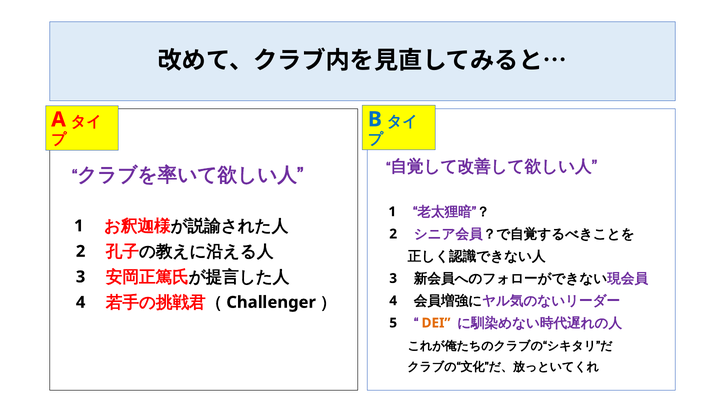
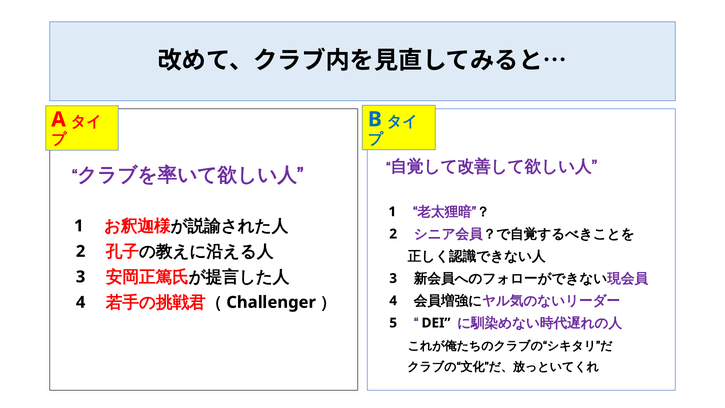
DEI colour: orange -> black
